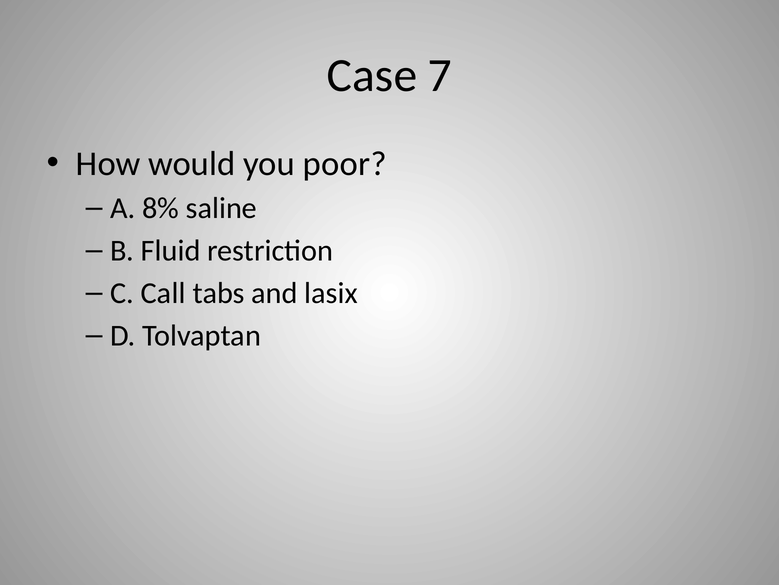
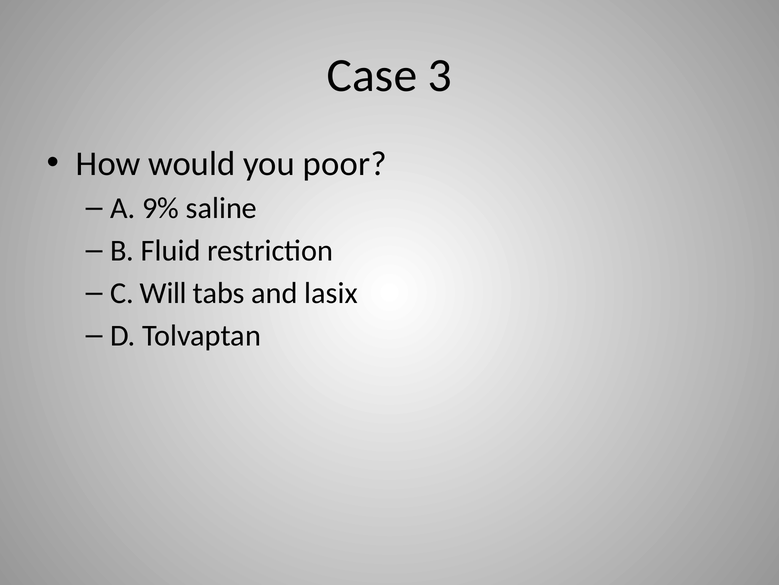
7: 7 -> 3
8%: 8% -> 9%
Call: Call -> Will
